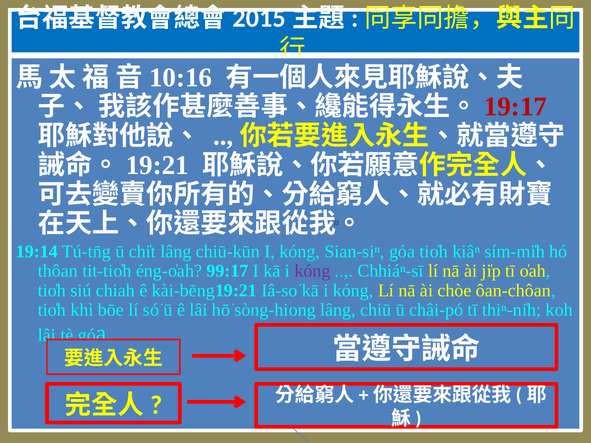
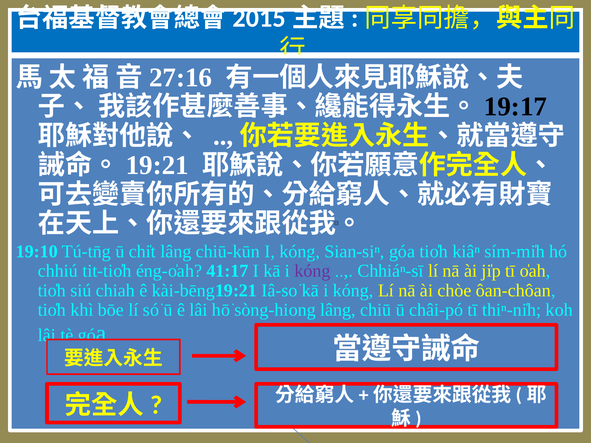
10:16: 10:16 -> 27:16
19:17 colour: red -> black
19:14: 19:14 -> 19:10
thôan: thôan -> chhiú
99:17: 99:17 -> 41:17
